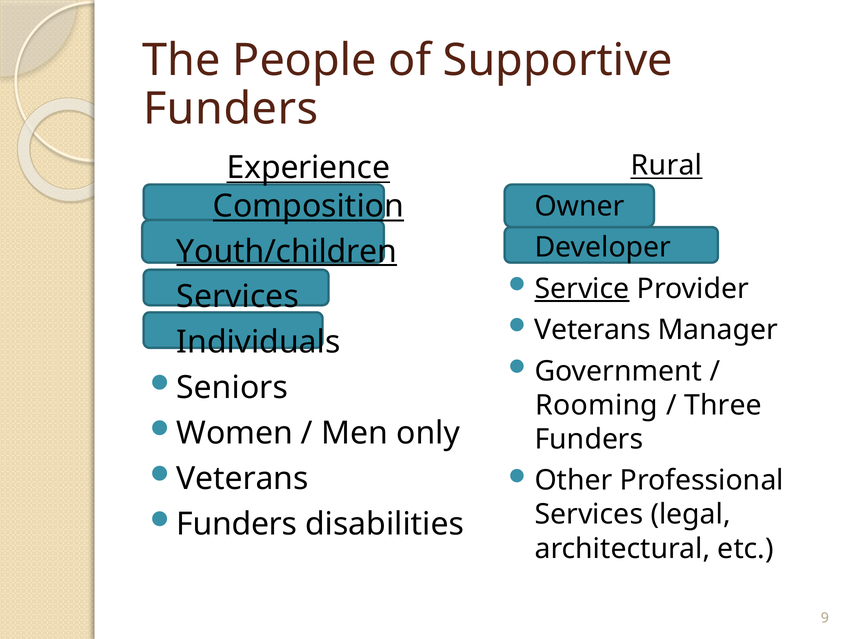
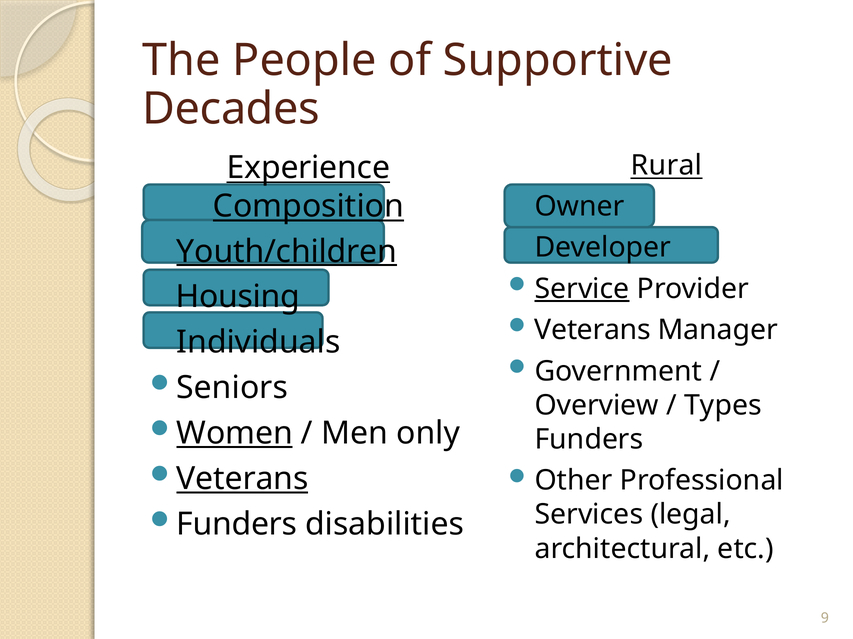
Funders at (231, 109): Funders -> Decades
Services at (238, 297): Services -> Housing
Rooming: Rooming -> Overview
Three: Three -> Types
Women underline: none -> present
Veterans at (242, 479) underline: none -> present
